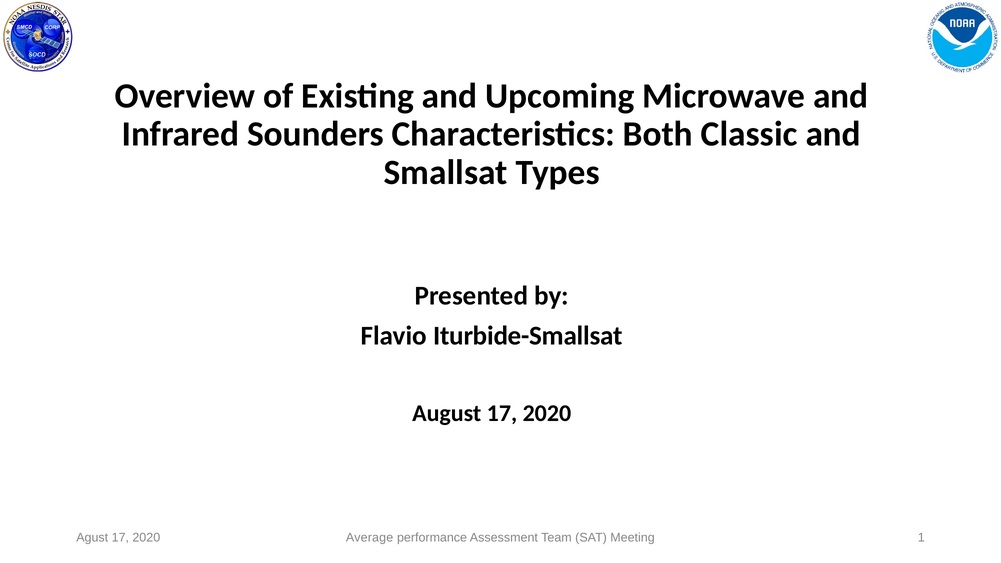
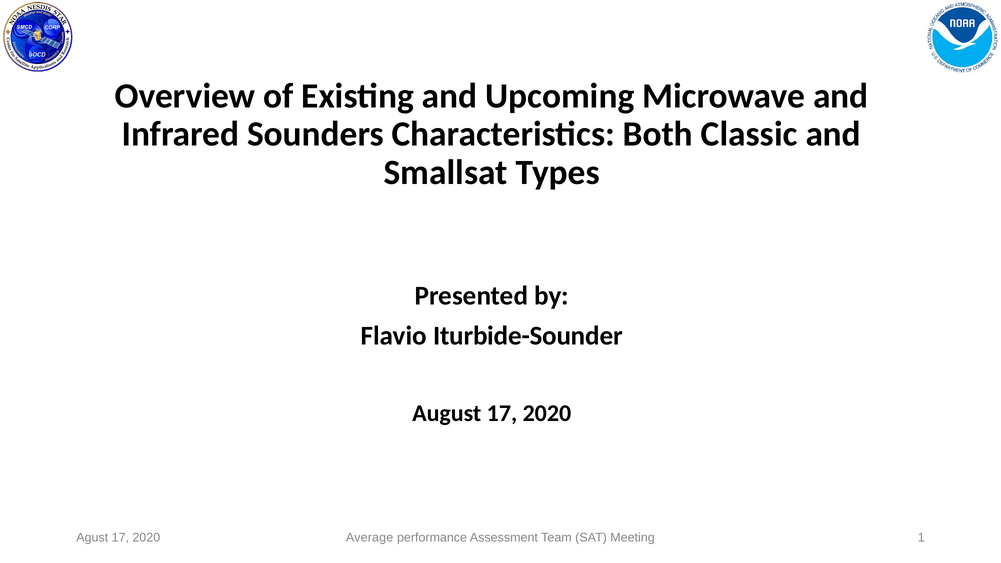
Iturbide-Smallsat: Iturbide-Smallsat -> Iturbide-Sounder
